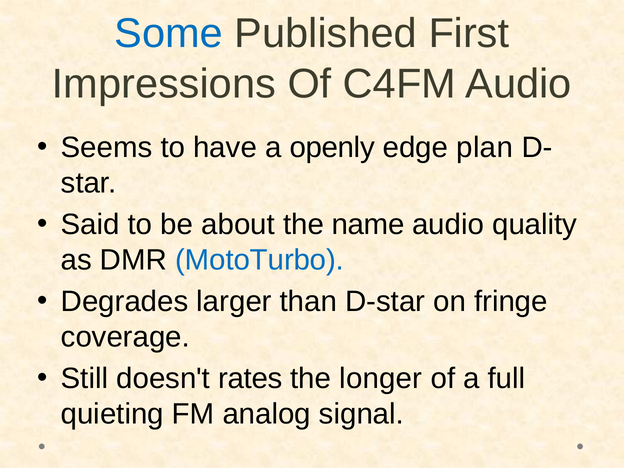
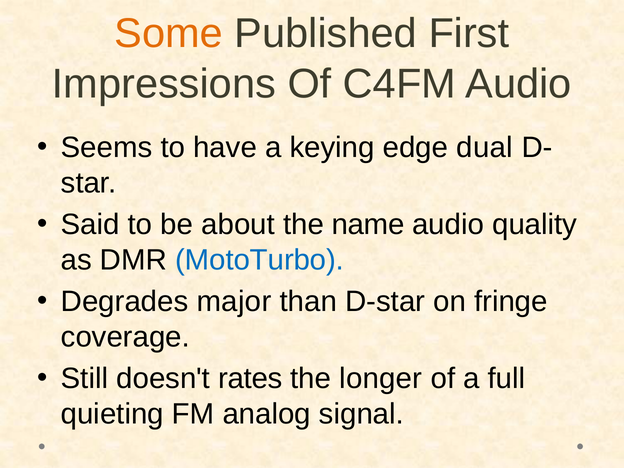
Some colour: blue -> orange
openly: openly -> keying
plan: plan -> dual
larger: larger -> major
